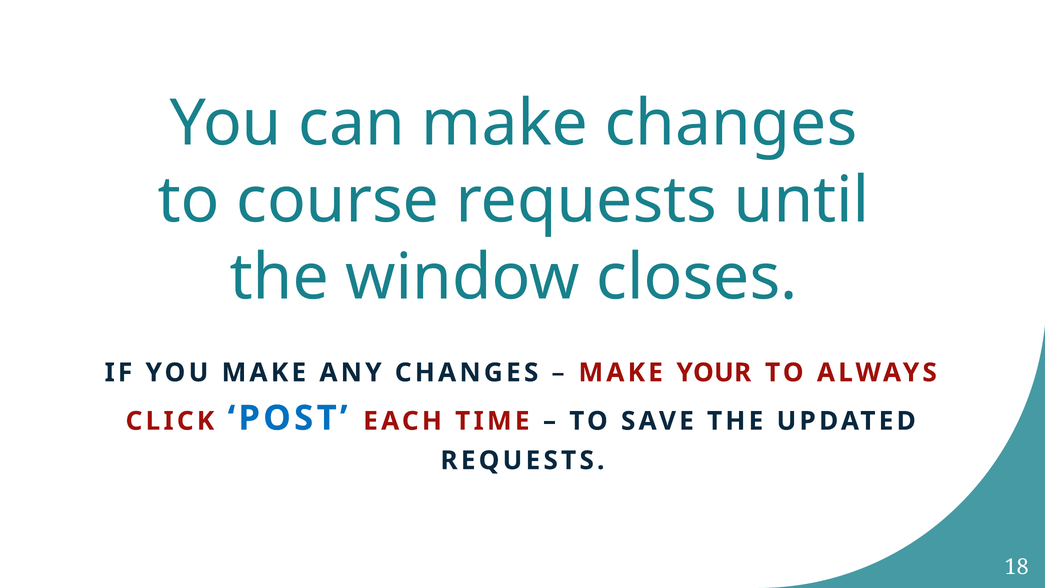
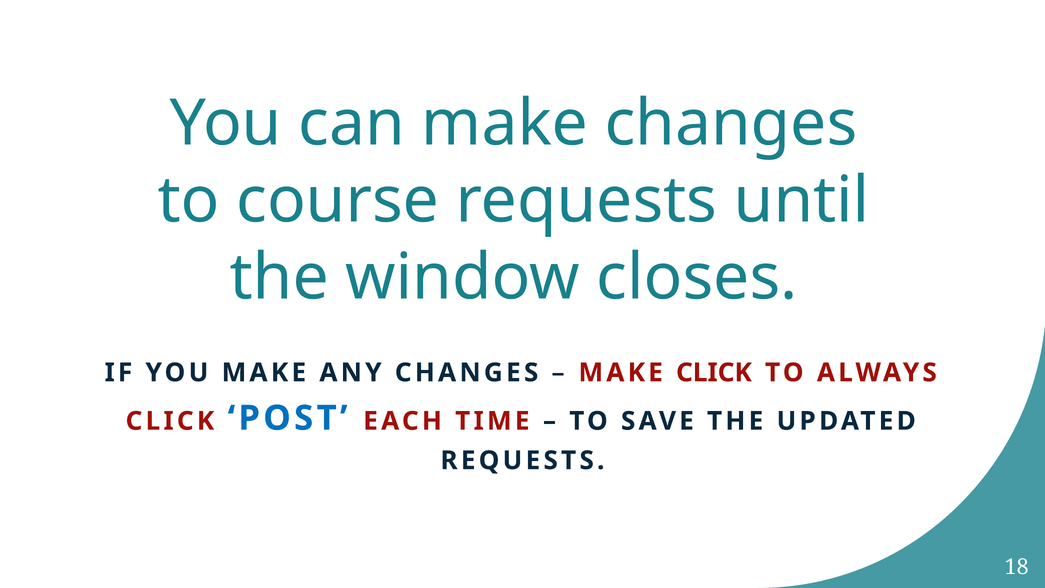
MAKE YOUR: YOUR -> CLICK
